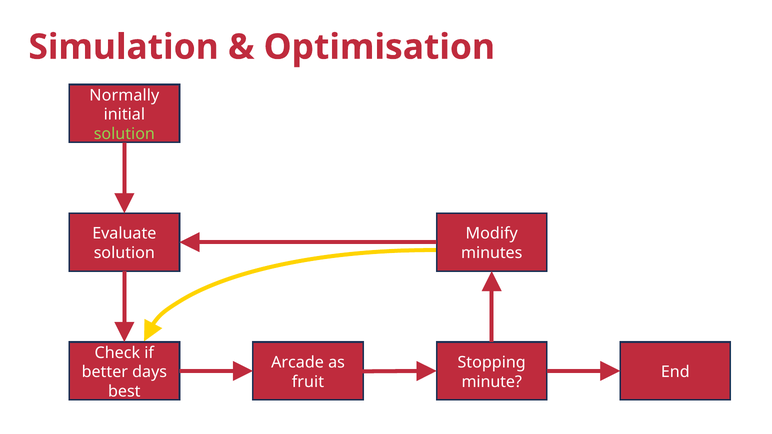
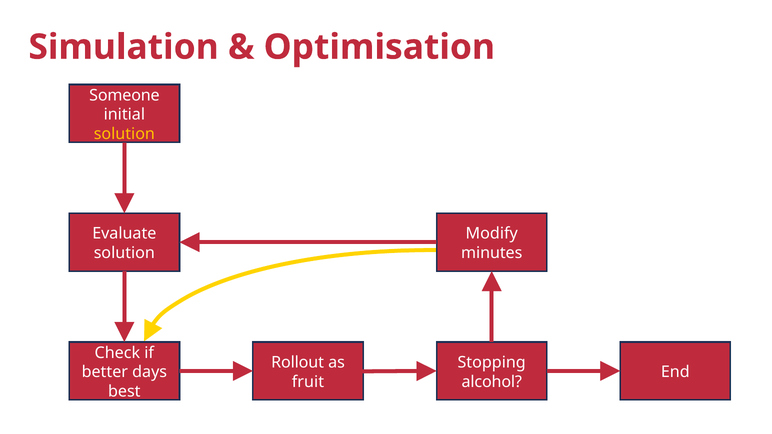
Normally: Normally -> Someone
solution at (124, 134) colour: light green -> yellow
Arcade: Arcade -> Rollout
minute: minute -> alcohol
